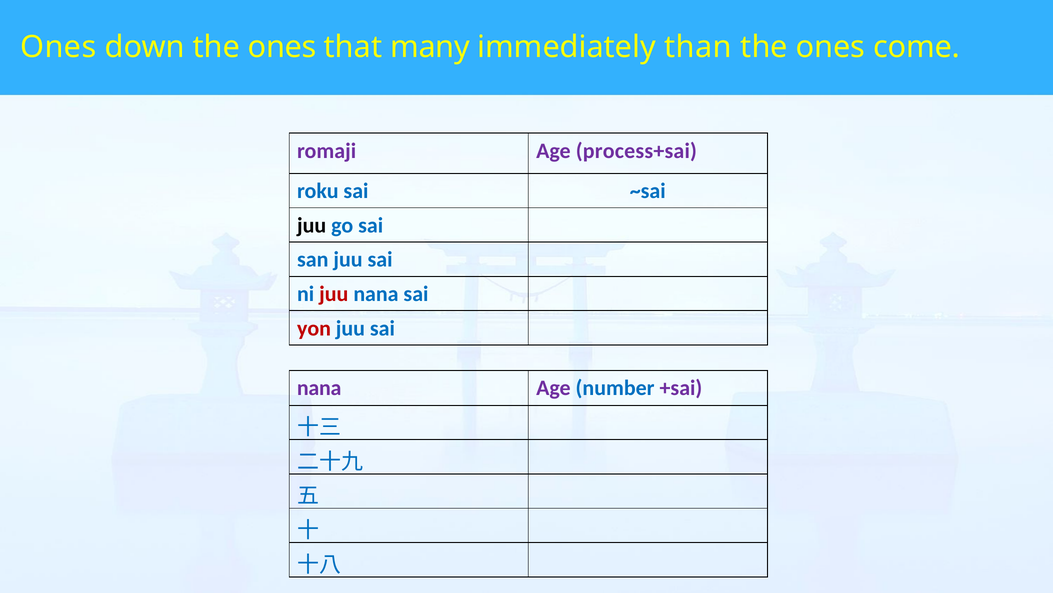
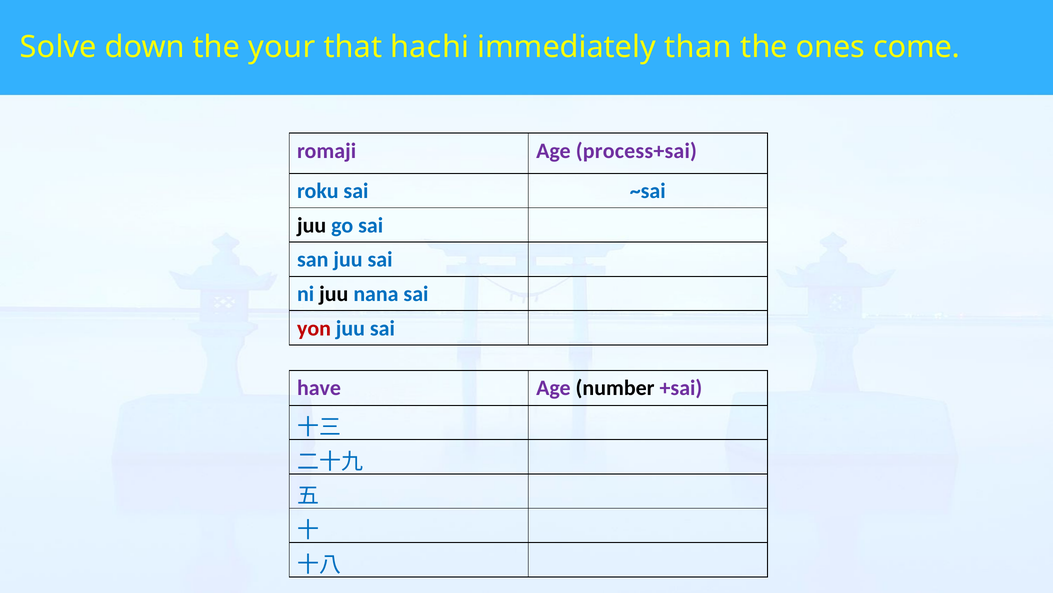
Ones at (58, 47): Ones -> Solve
down the ones: ones -> your
many: many -> hachi
juu at (334, 294) colour: red -> black
nana at (319, 388): nana -> have
number colour: blue -> black
